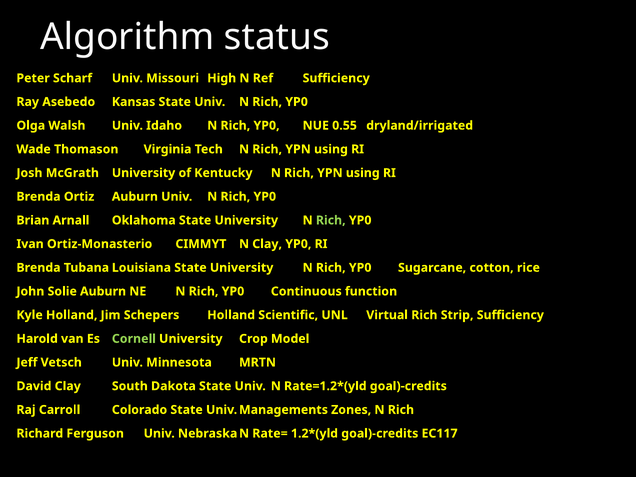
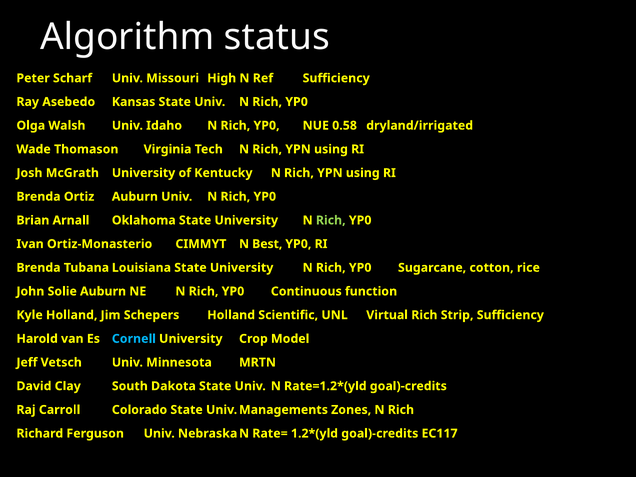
0.55: 0.55 -> 0.58
N Clay: Clay -> Best
Cornell colour: light green -> light blue
